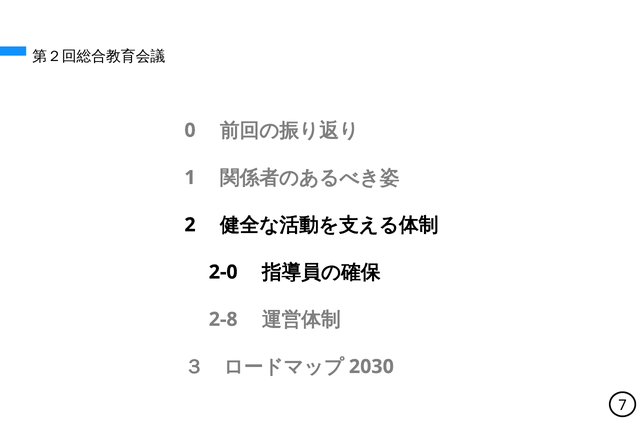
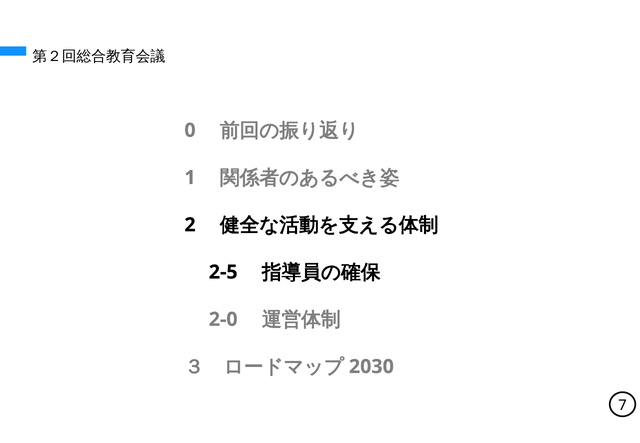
2-0: 2-0 -> 2-5
2-8: 2-8 -> 2-0
